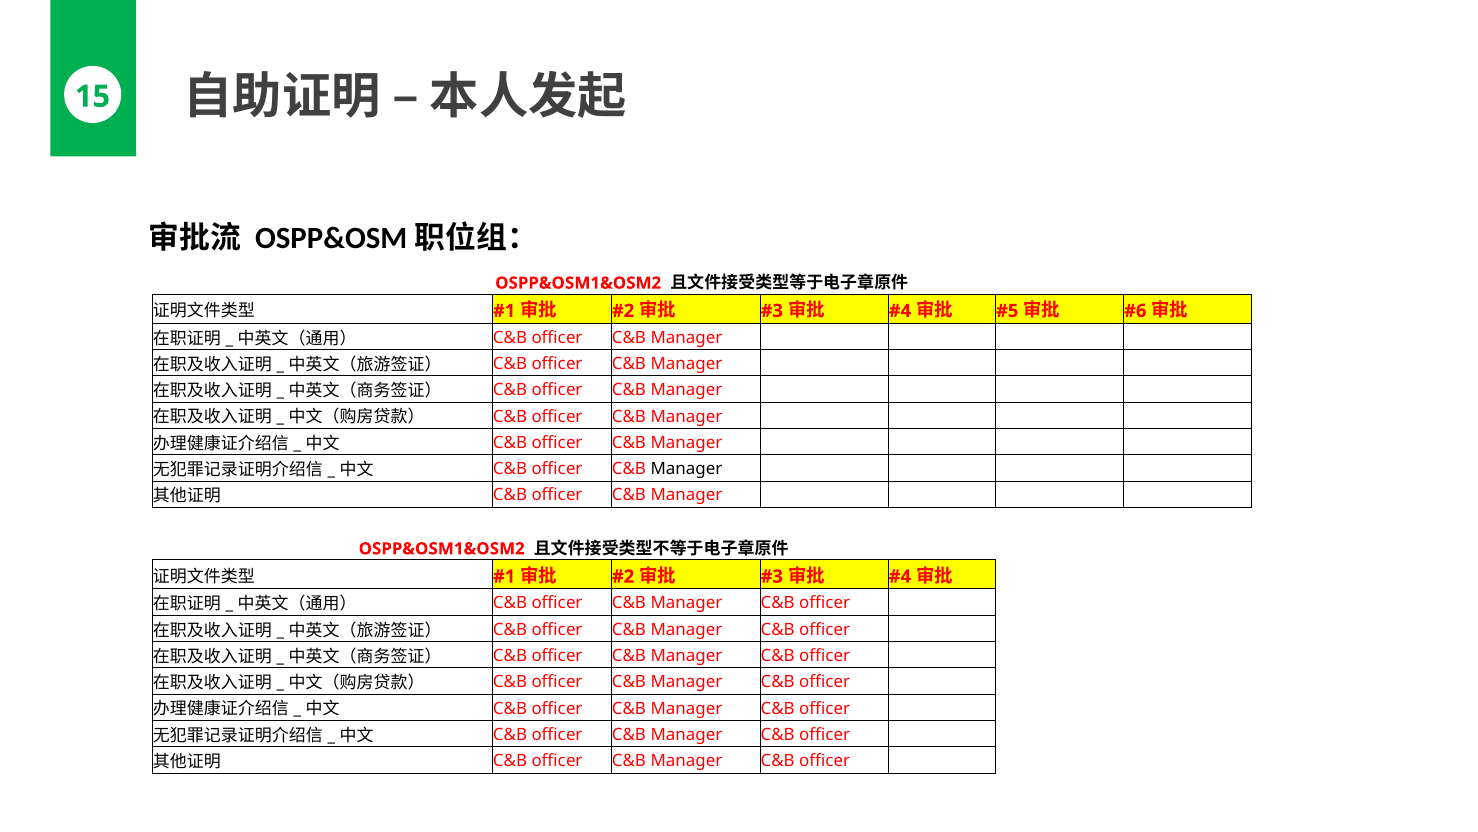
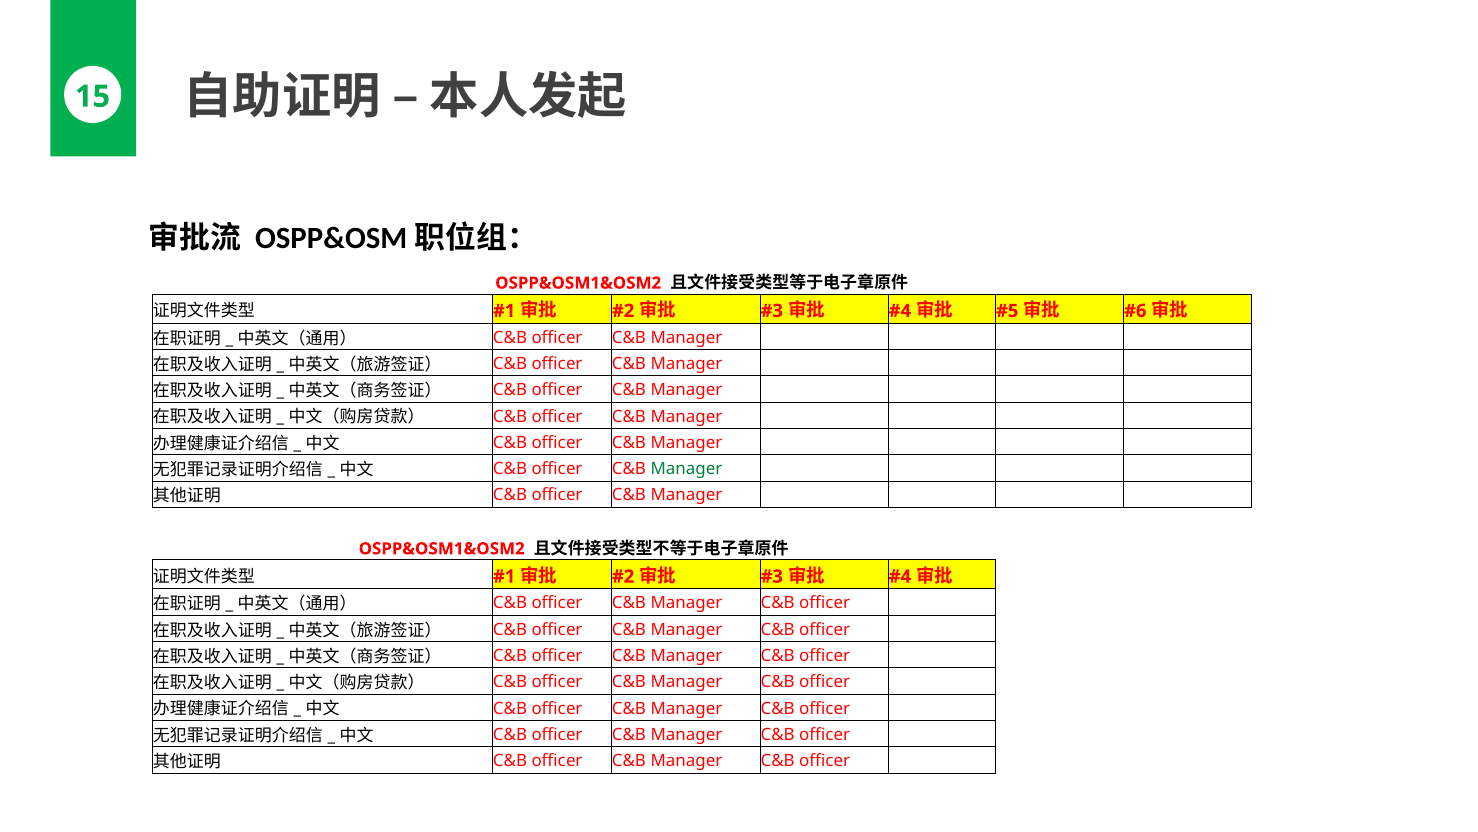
Manager at (686, 469) colour: black -> green
